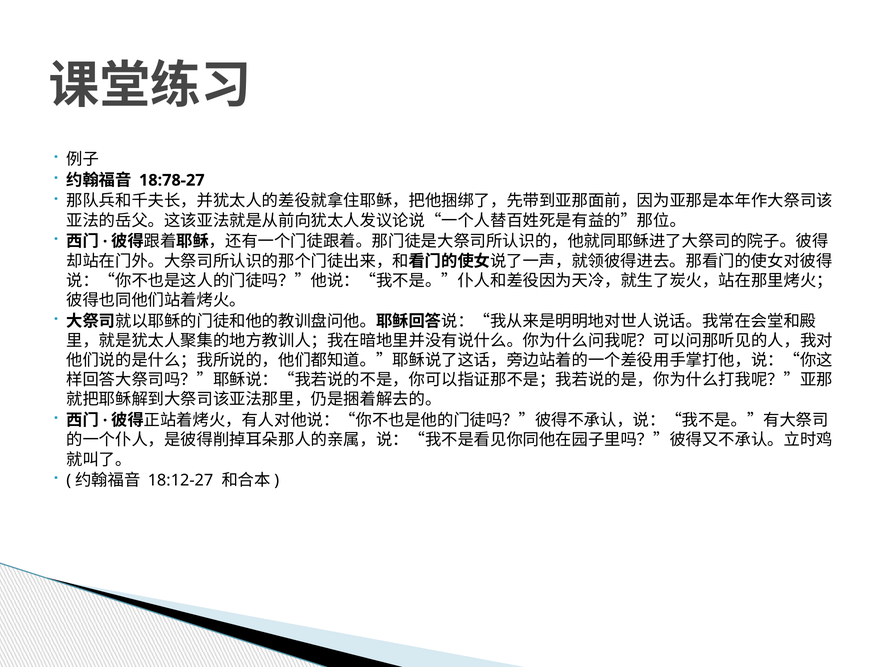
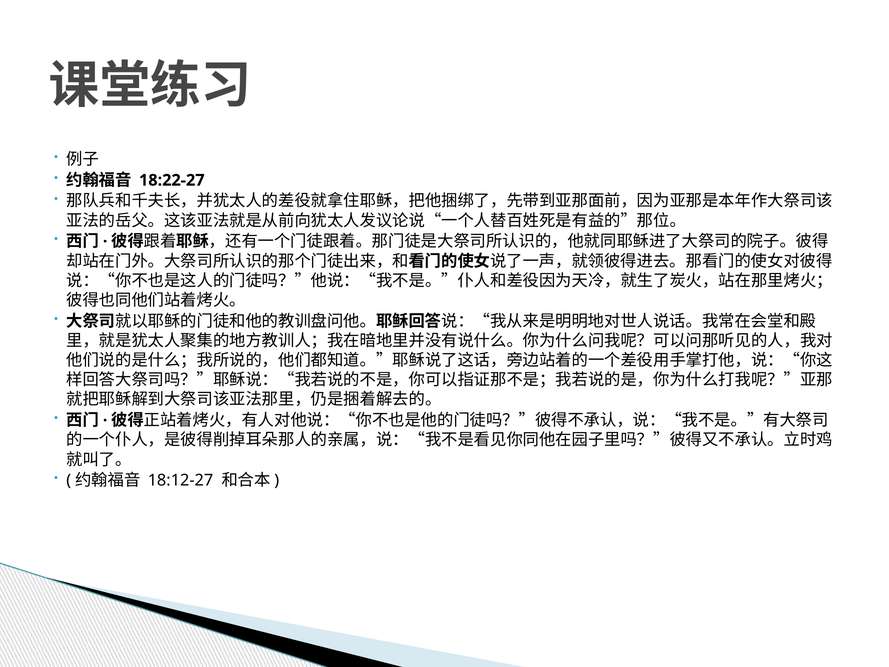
18:78-27: 18:78-27 -> 18:22-27
